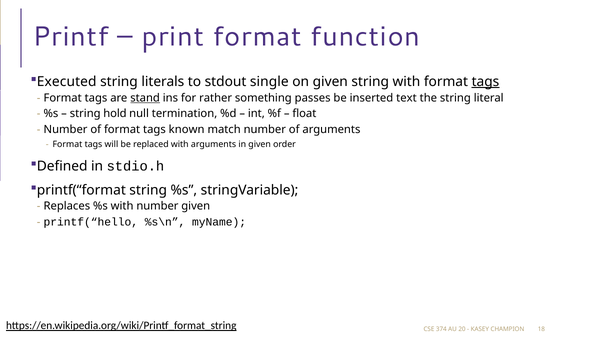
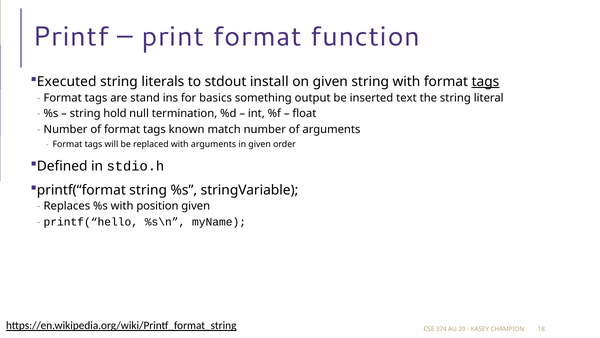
single: single -> install
stand underline: present -> none
rather: rather -> basics
passes: passes -> output
with number: number -> position
